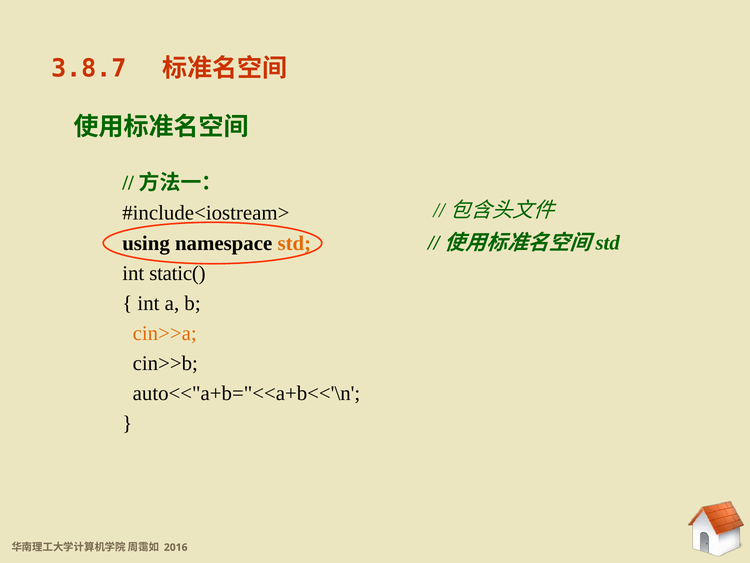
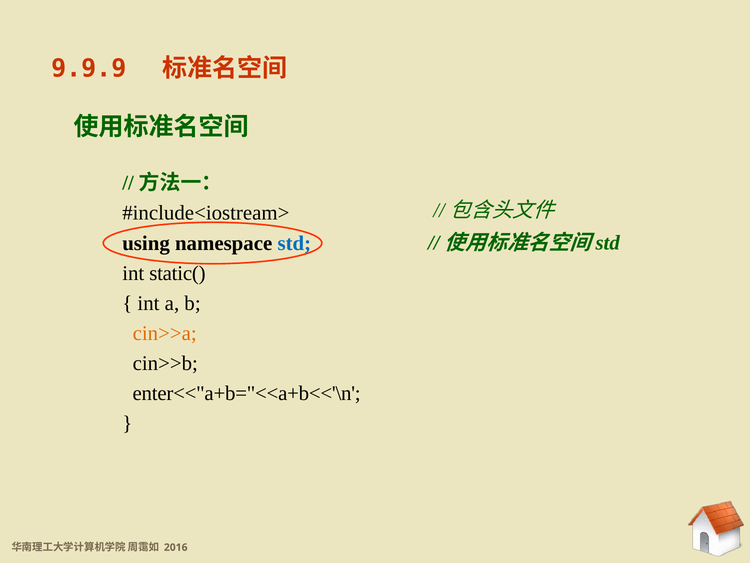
3.8.7: 3.8.7 -> 9.9.9
std colour: orange -> blue
auto<<"a+b="<<a+b<<'\n: auto<<"a+b="<<a+b<<'\n -> enter<<"a+b="<<a+b<<'\n
